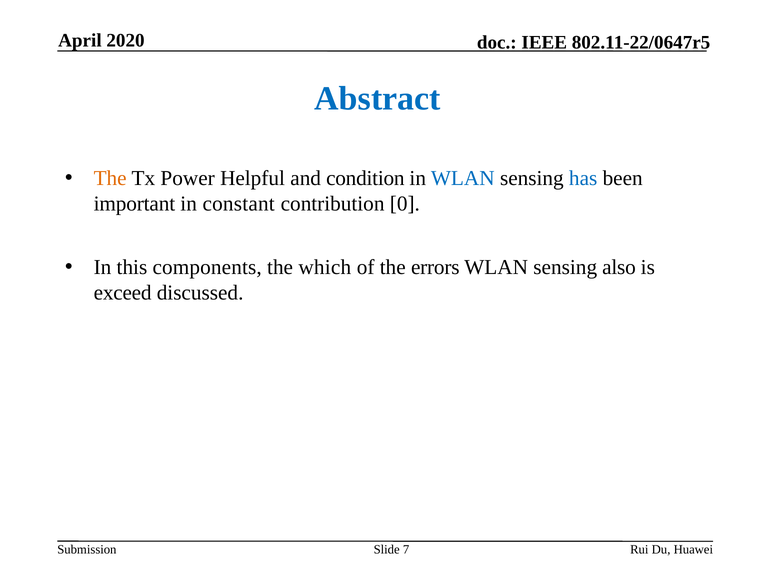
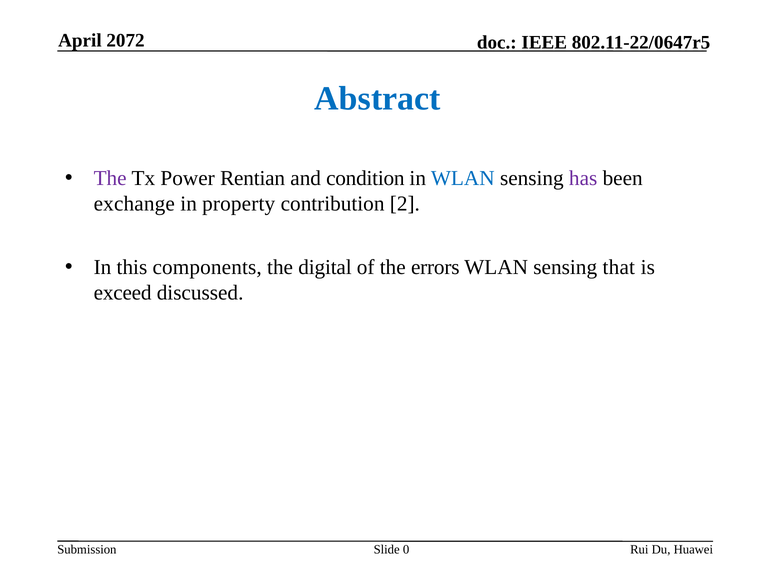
2020: 2020 -> 2072
The at (110, 178) colour: orange -> purple
Helpful: Helpful -> Rentian
has colour: blue -> purple
important: important -> exchange
constant: constant -> property
0: 0 -> 2
which: which -> digital
also: also -> that
7: 7 -> 0
